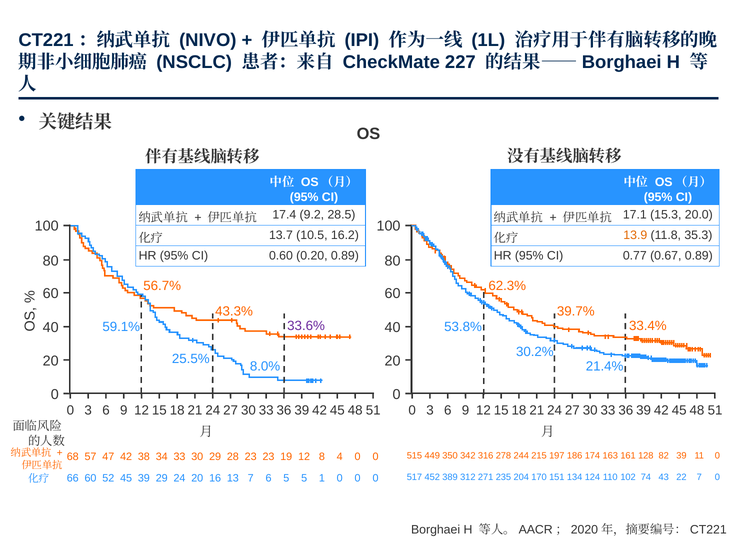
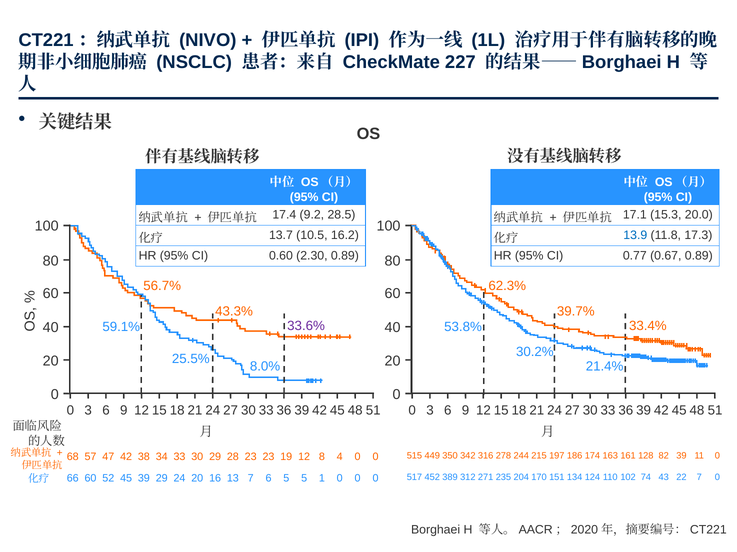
13.9 colour: orange -> blue
35.3: 35.3 -> 17.3
0.20: 0.20 -> 2.30
